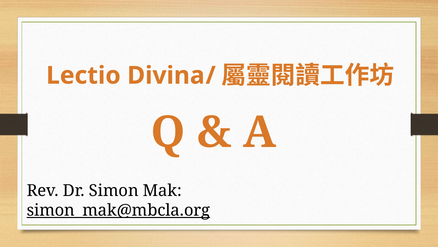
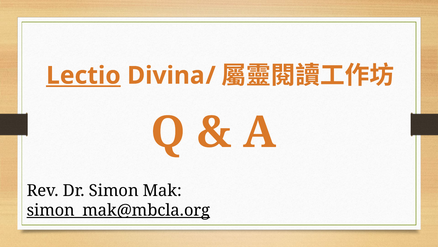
Lectio underline: none -> present
